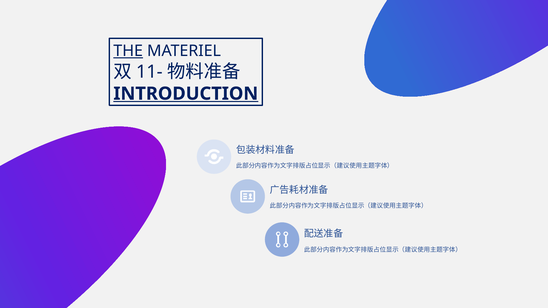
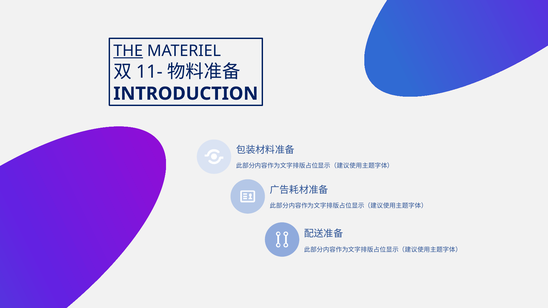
INTRODUCTION underline: present -> none
